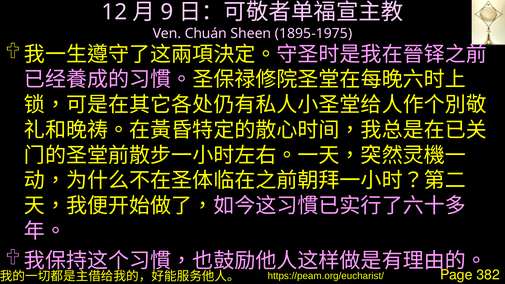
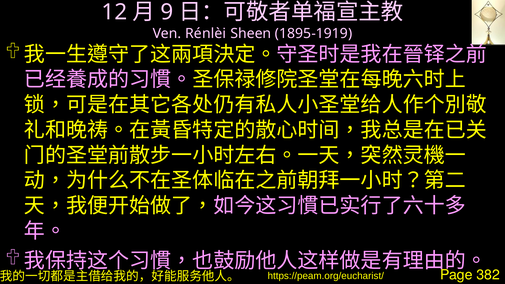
Chuán: Chuán -> Rénlèi
1895-1975: 1895-1975 -> 1895-1919
